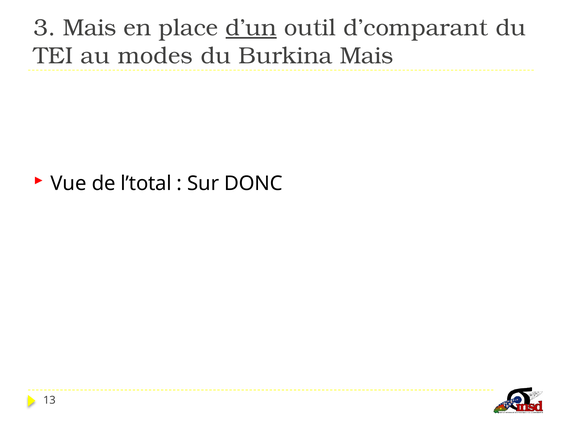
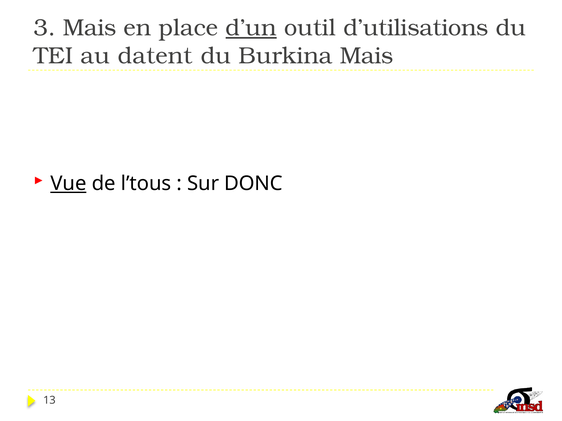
d’comparant: d’comparant -> d’utilisations
modes: modes -> datent
Vue underline: none -> present
l’total: l’total -> l’tous
